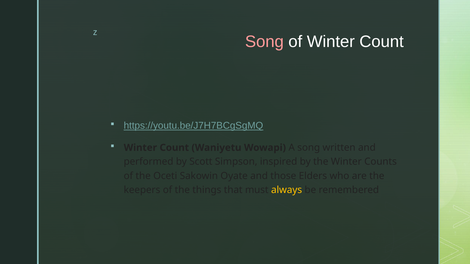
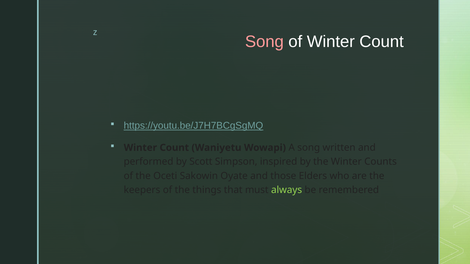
always colour: yellow -> light green
